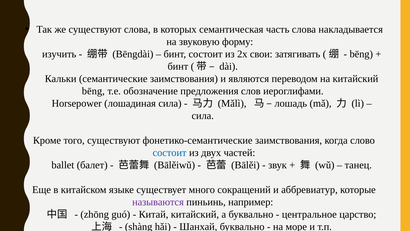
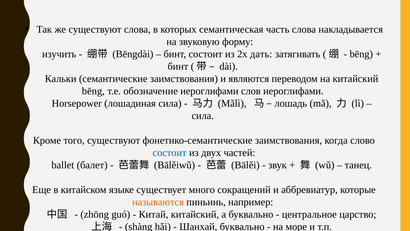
свои: свои -> дать
обозначение предложения: предложения -> иероглифами
называются colour: purple -> orange
